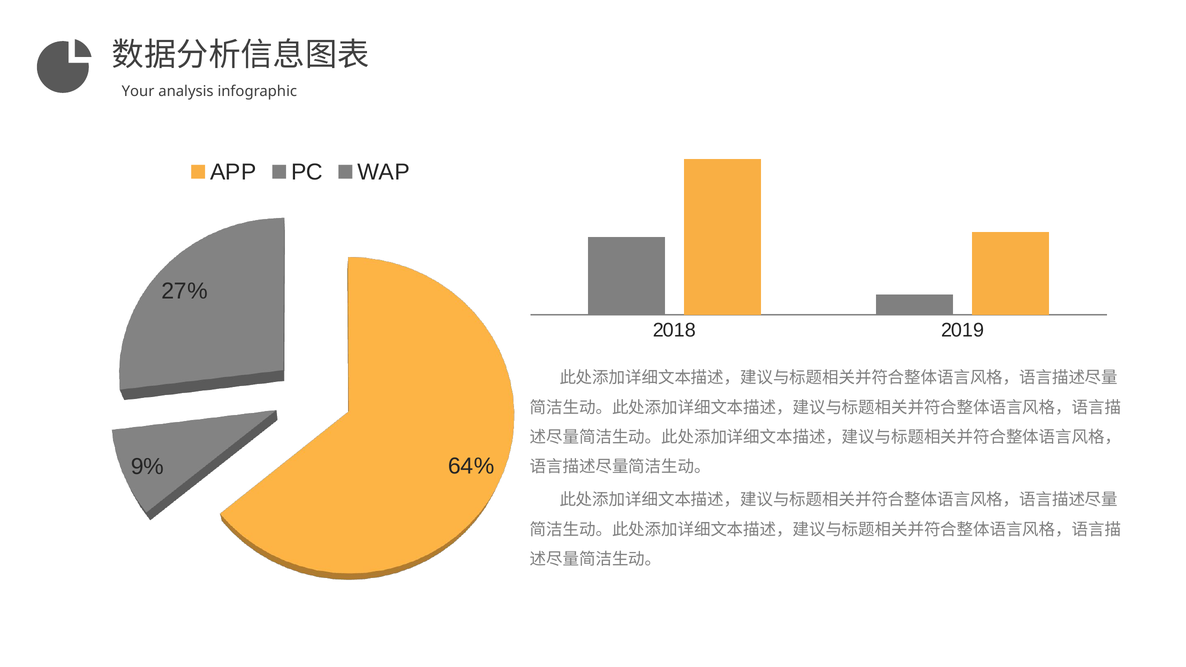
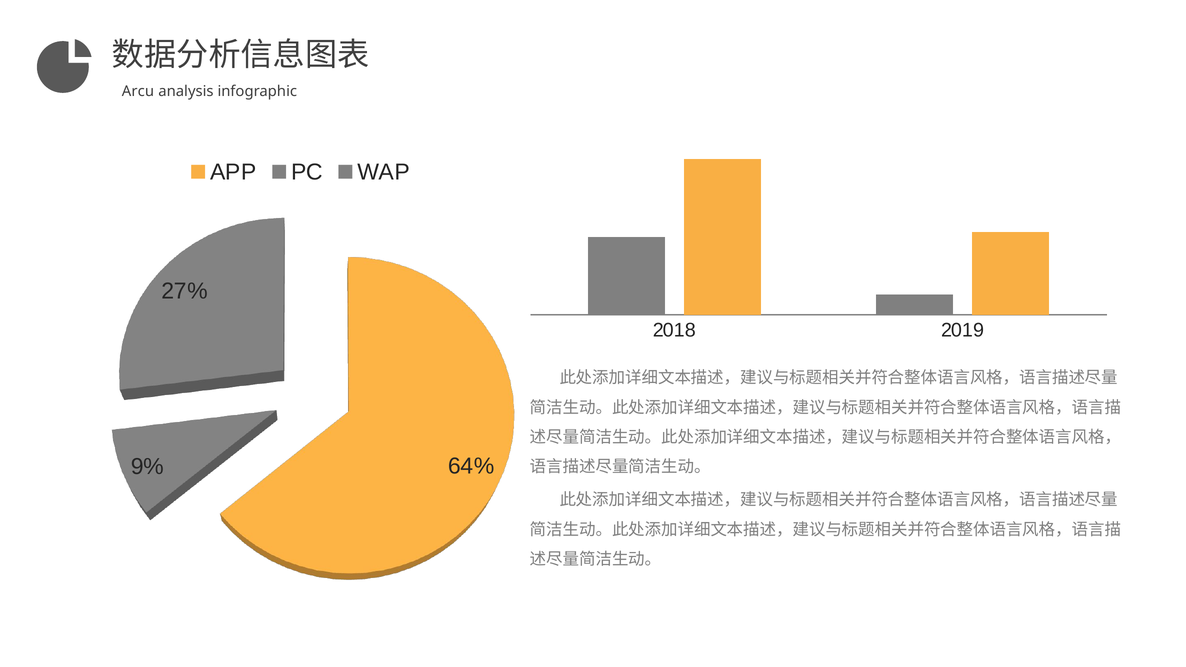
Your: Your -> Arcu
